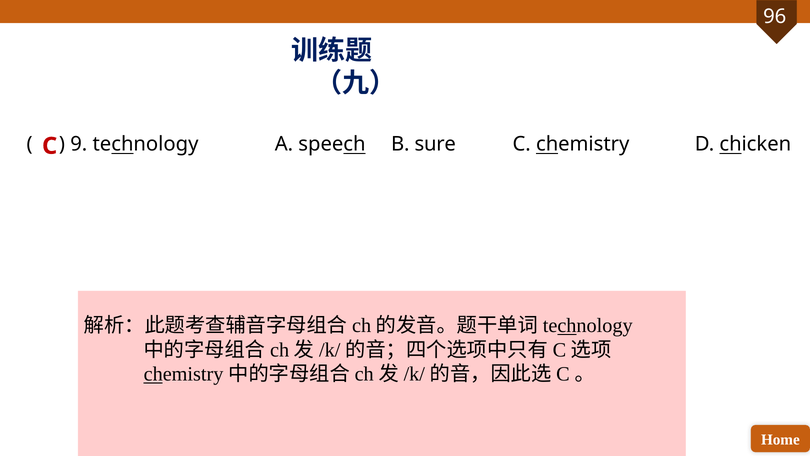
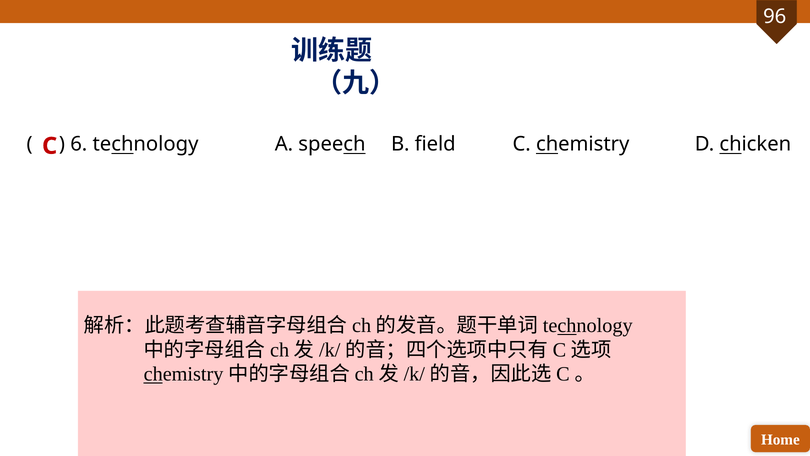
9: 9 -> 6
sure: sure -> field
